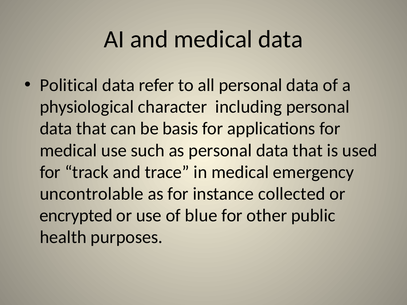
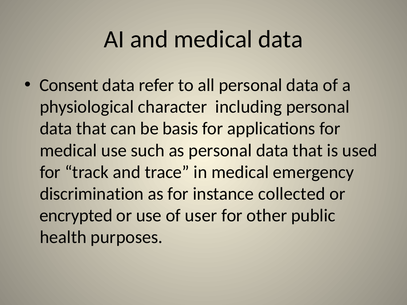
Political: Political -> Consent
uncontrolable: uncontrolable -> discrimination
blue: blue -> user
